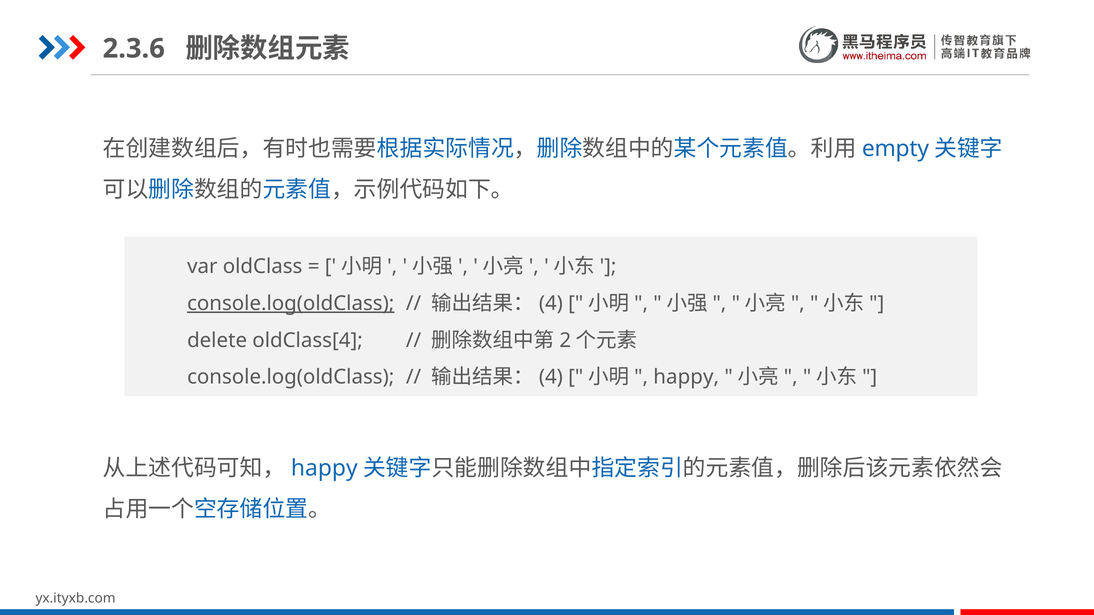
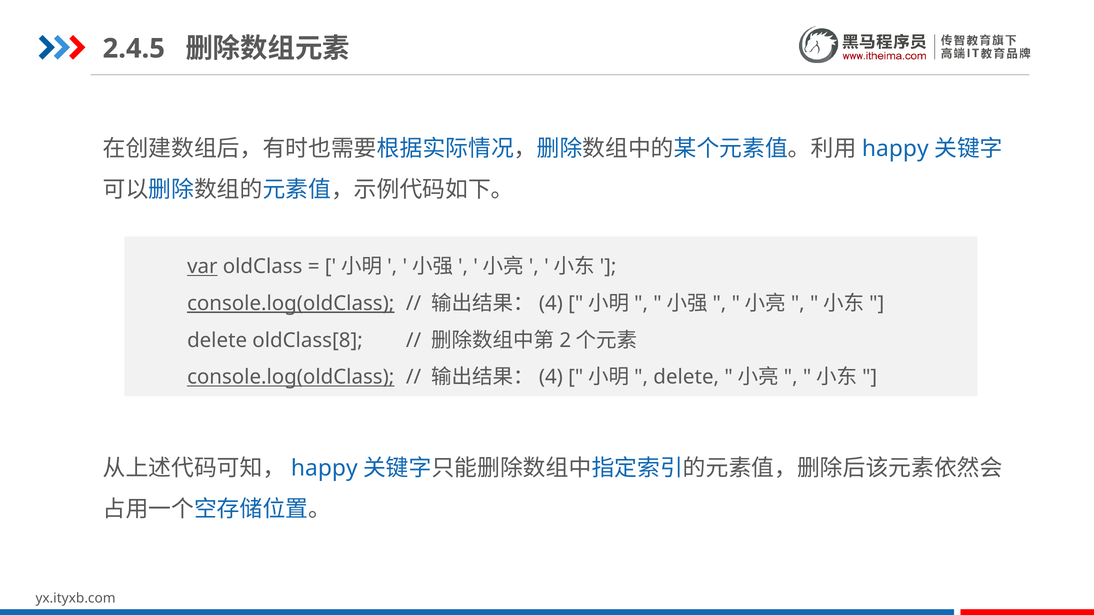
2.3.6: 2.3.6 -> 2.4.5
empty at (895, 149): empty -> happy
var underline: none -> present
oldClass[4: oldClass[4 -> oldClass[8
console.log(oldClass at (291, 378) underline: none -> present
happy at (686, 378): happy -> delete
